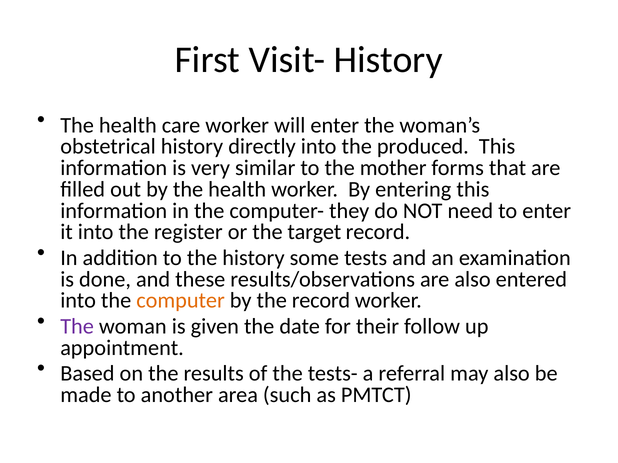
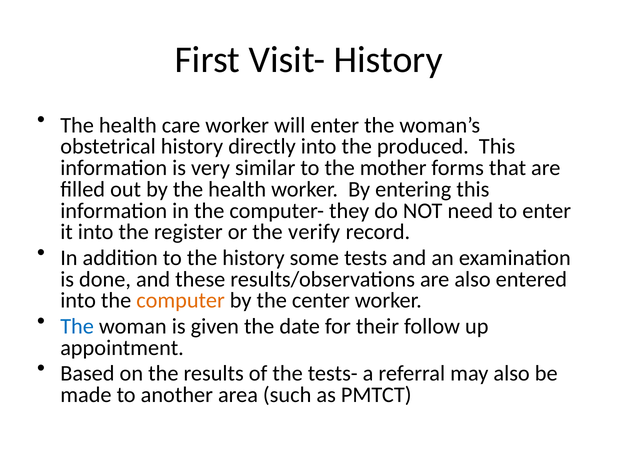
target: target -> verify
the record: record -> center
The at (77, 327) colour: purple -> blue
